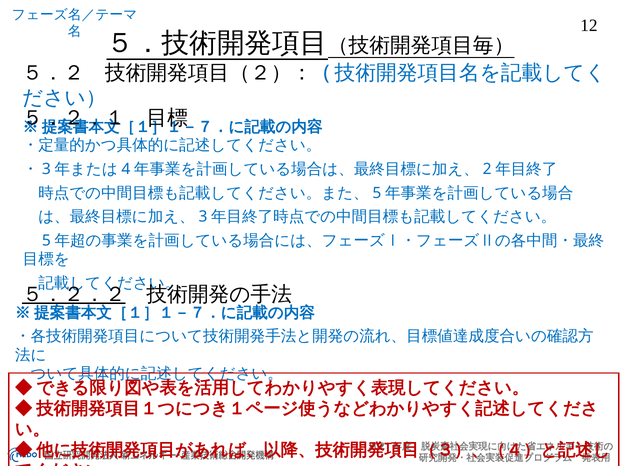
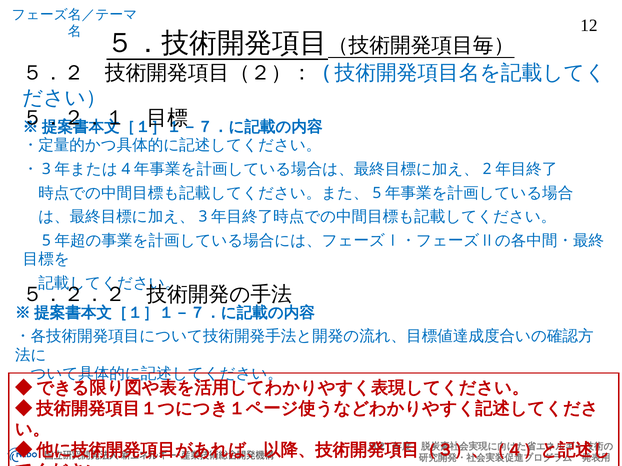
５．２．２ underline: present -> none
